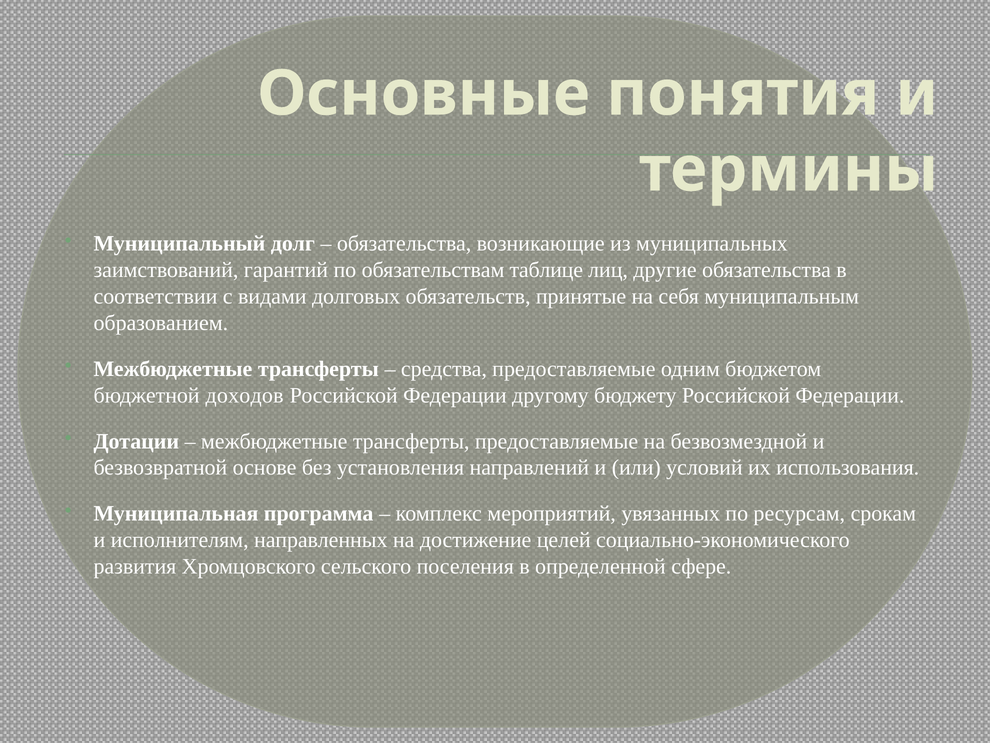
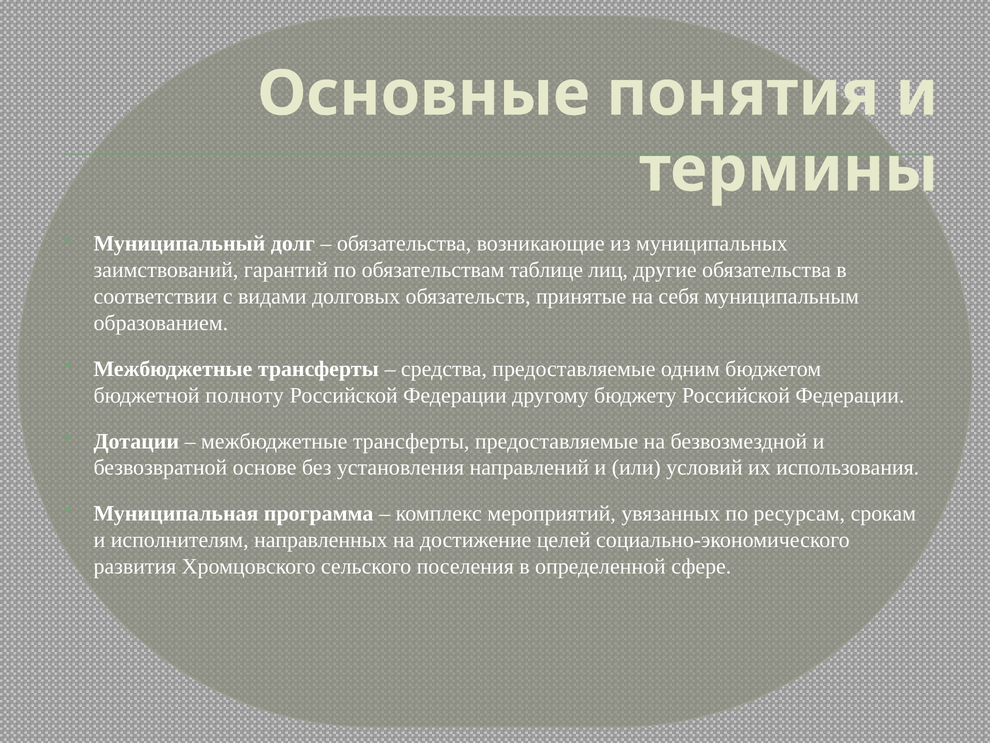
доходов: доходов -> полноту
